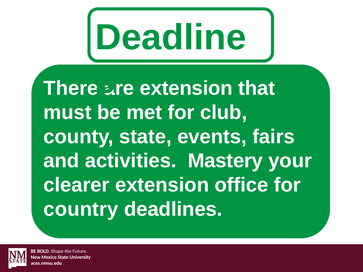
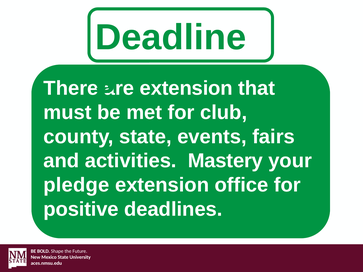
clearer: clearer -> pledge
country: country -> positive
